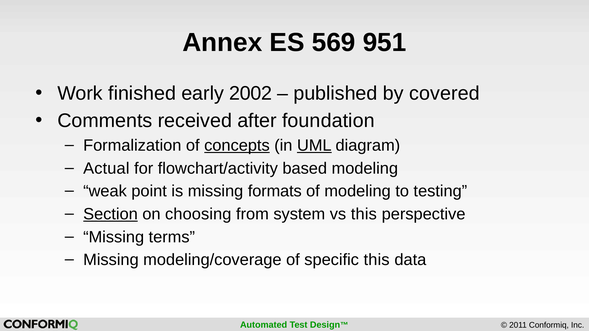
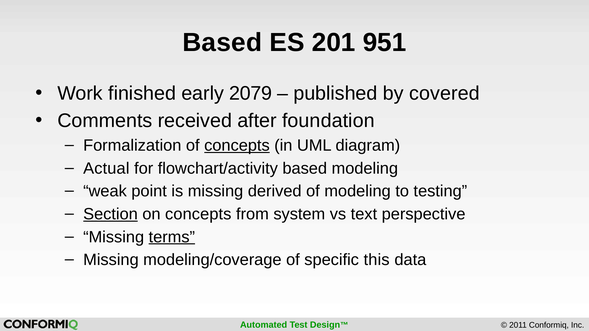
Annex at (222, 43): Annex -> Based
569: 569 -> 201
2002: 2002 -> 2079
UML underline: present -> none
formats: formats -> derived
on choosing: choosing -> concepts
vs this: this -> text
terms underline: none -> present
